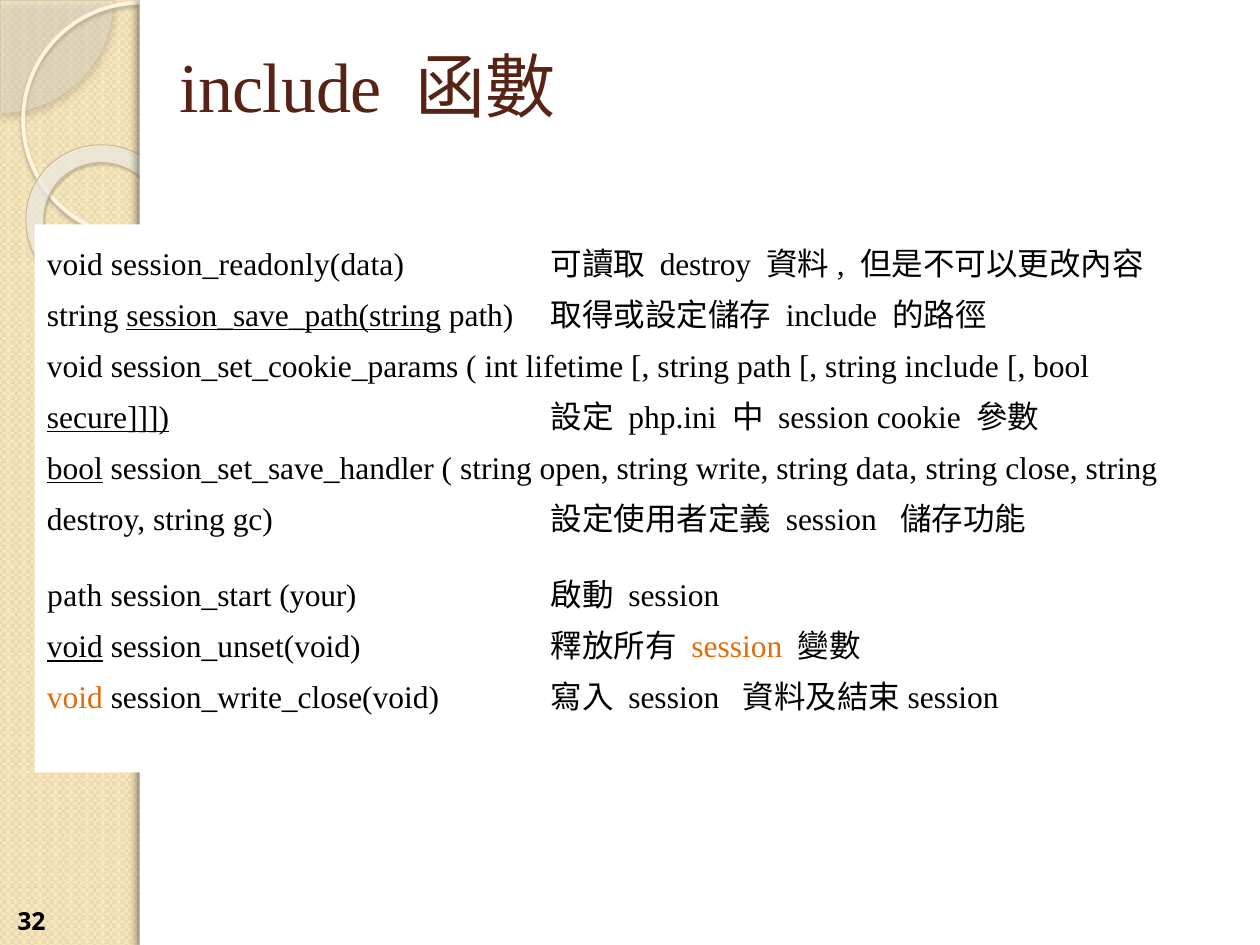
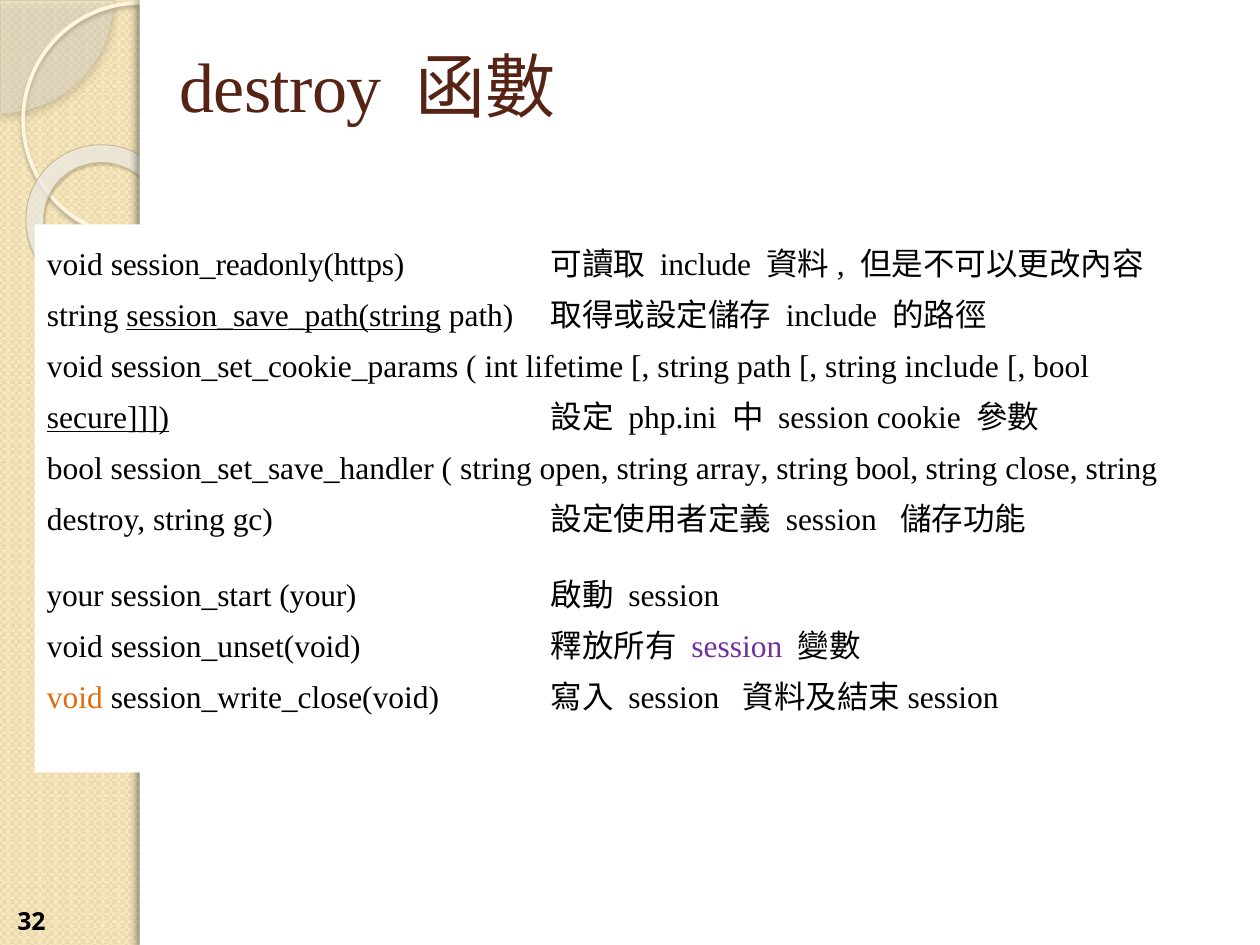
include at (280, 90): include -> destroy
session_readonly(data: session_readonly(data -> session_readonly(https
destroy at (706, 265): destroy -> include
bool at (75, 469) underline: present -> none
write: write -> array
string data: data -> bool
path at (75, 596): path -> your
void at (75, 647) underline: present -> none
session at (737, 647) colour: orange -> purple
